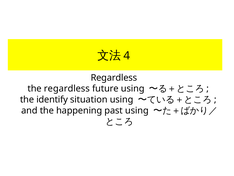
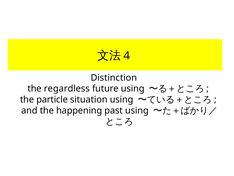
Regardless at (114, 77): Regardless -> Distinction
identify: identify -> particle
